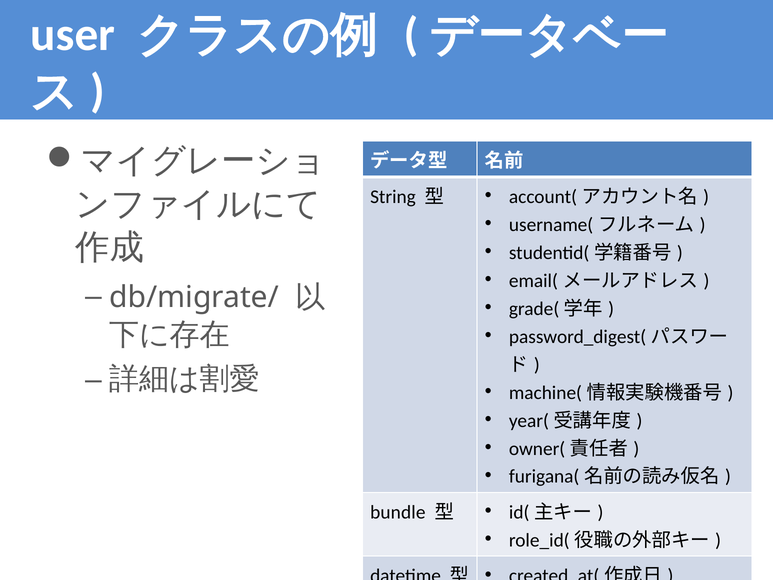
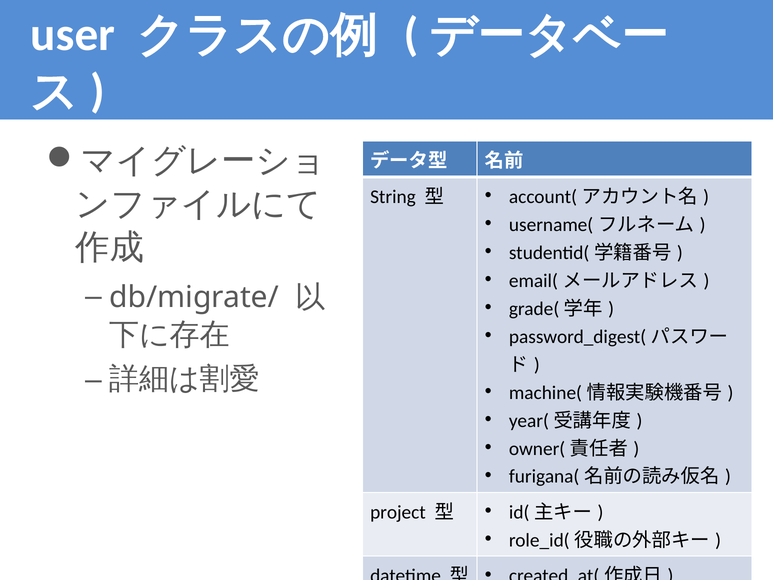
bundle: bundle -> project
